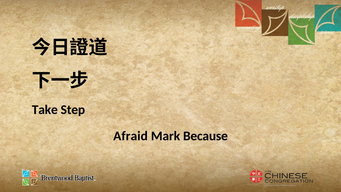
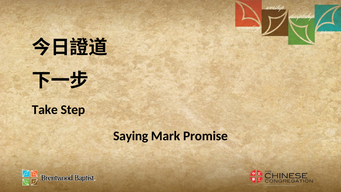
Afraid: Afraid -> Saying
Because: Because -> Promise
